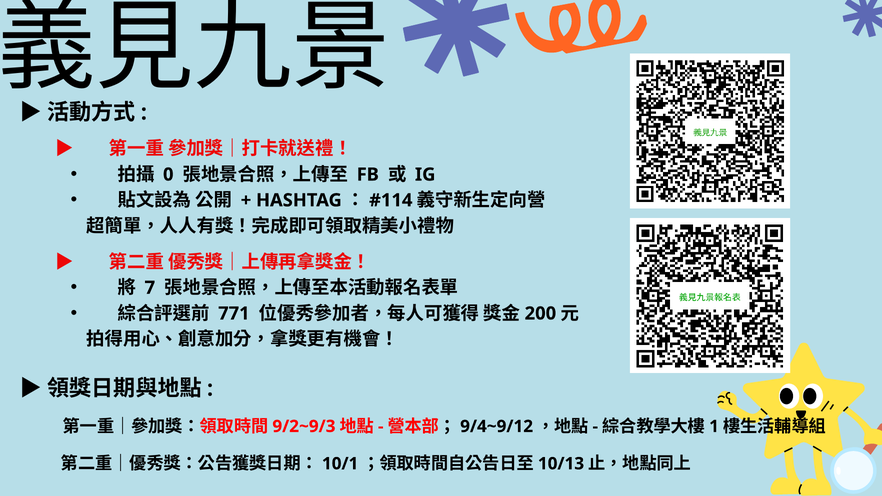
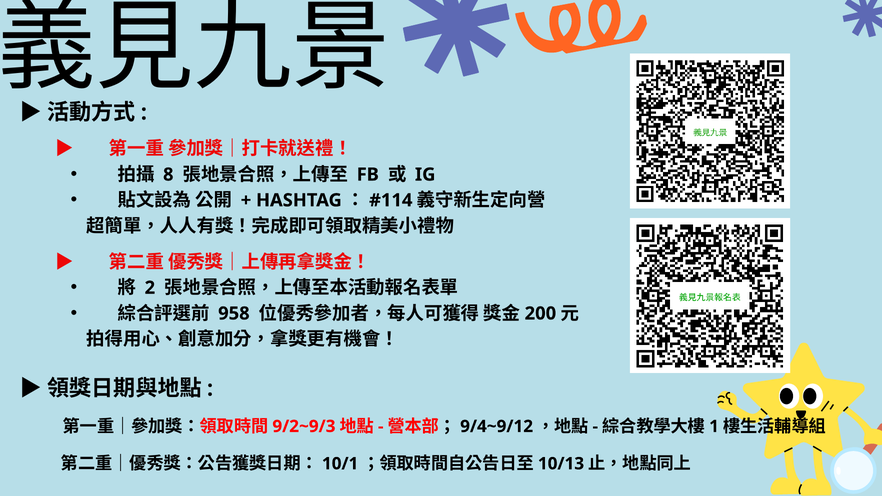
0: 0 -> 8
7: 7 -> 2
771: 771 -> 958
